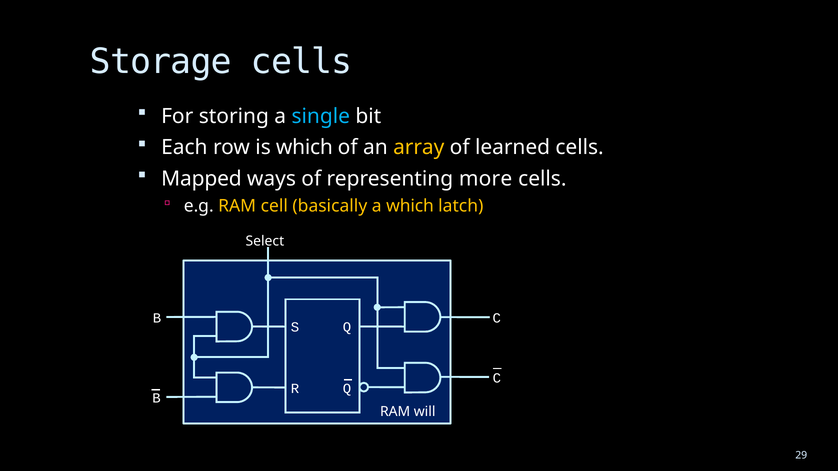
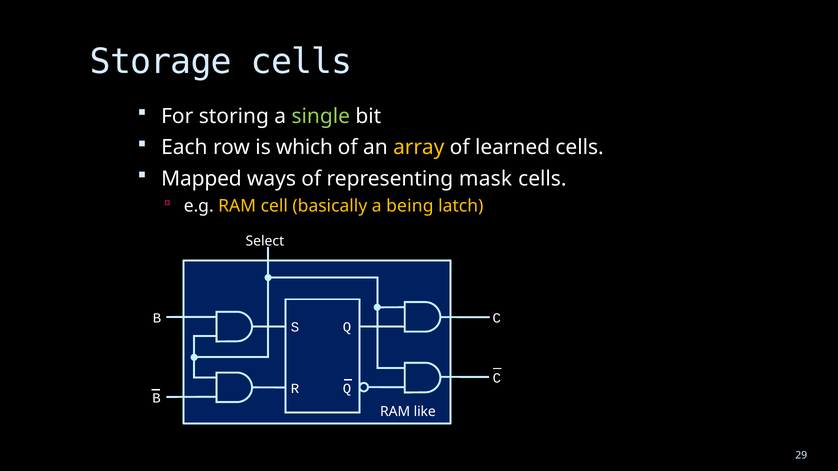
single colour: light blue -> light green
more: more -> mask
a which: which -> being
will: will -> like
